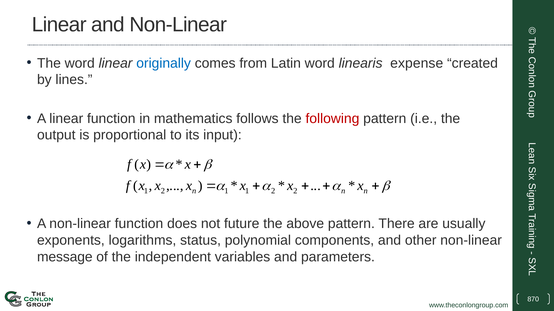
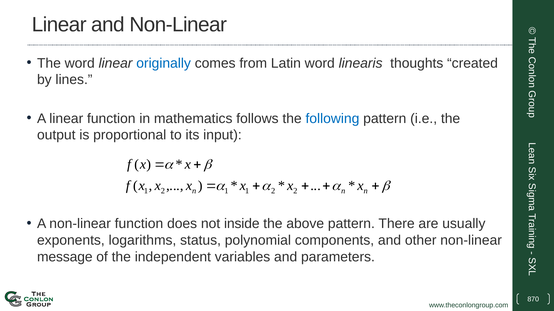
expense: expense -> thoughts
following colour: red -> blue
future: future -> inside
